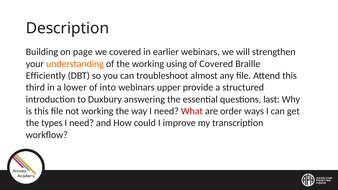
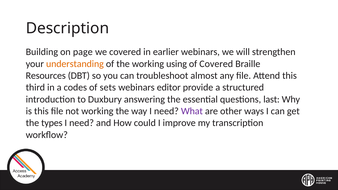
Efficiently: Efficiently -> Resources
lower: lower -> codes
into: into -> sets
upper: upper -> editor
What colour: red -> purple
order: order -> other
